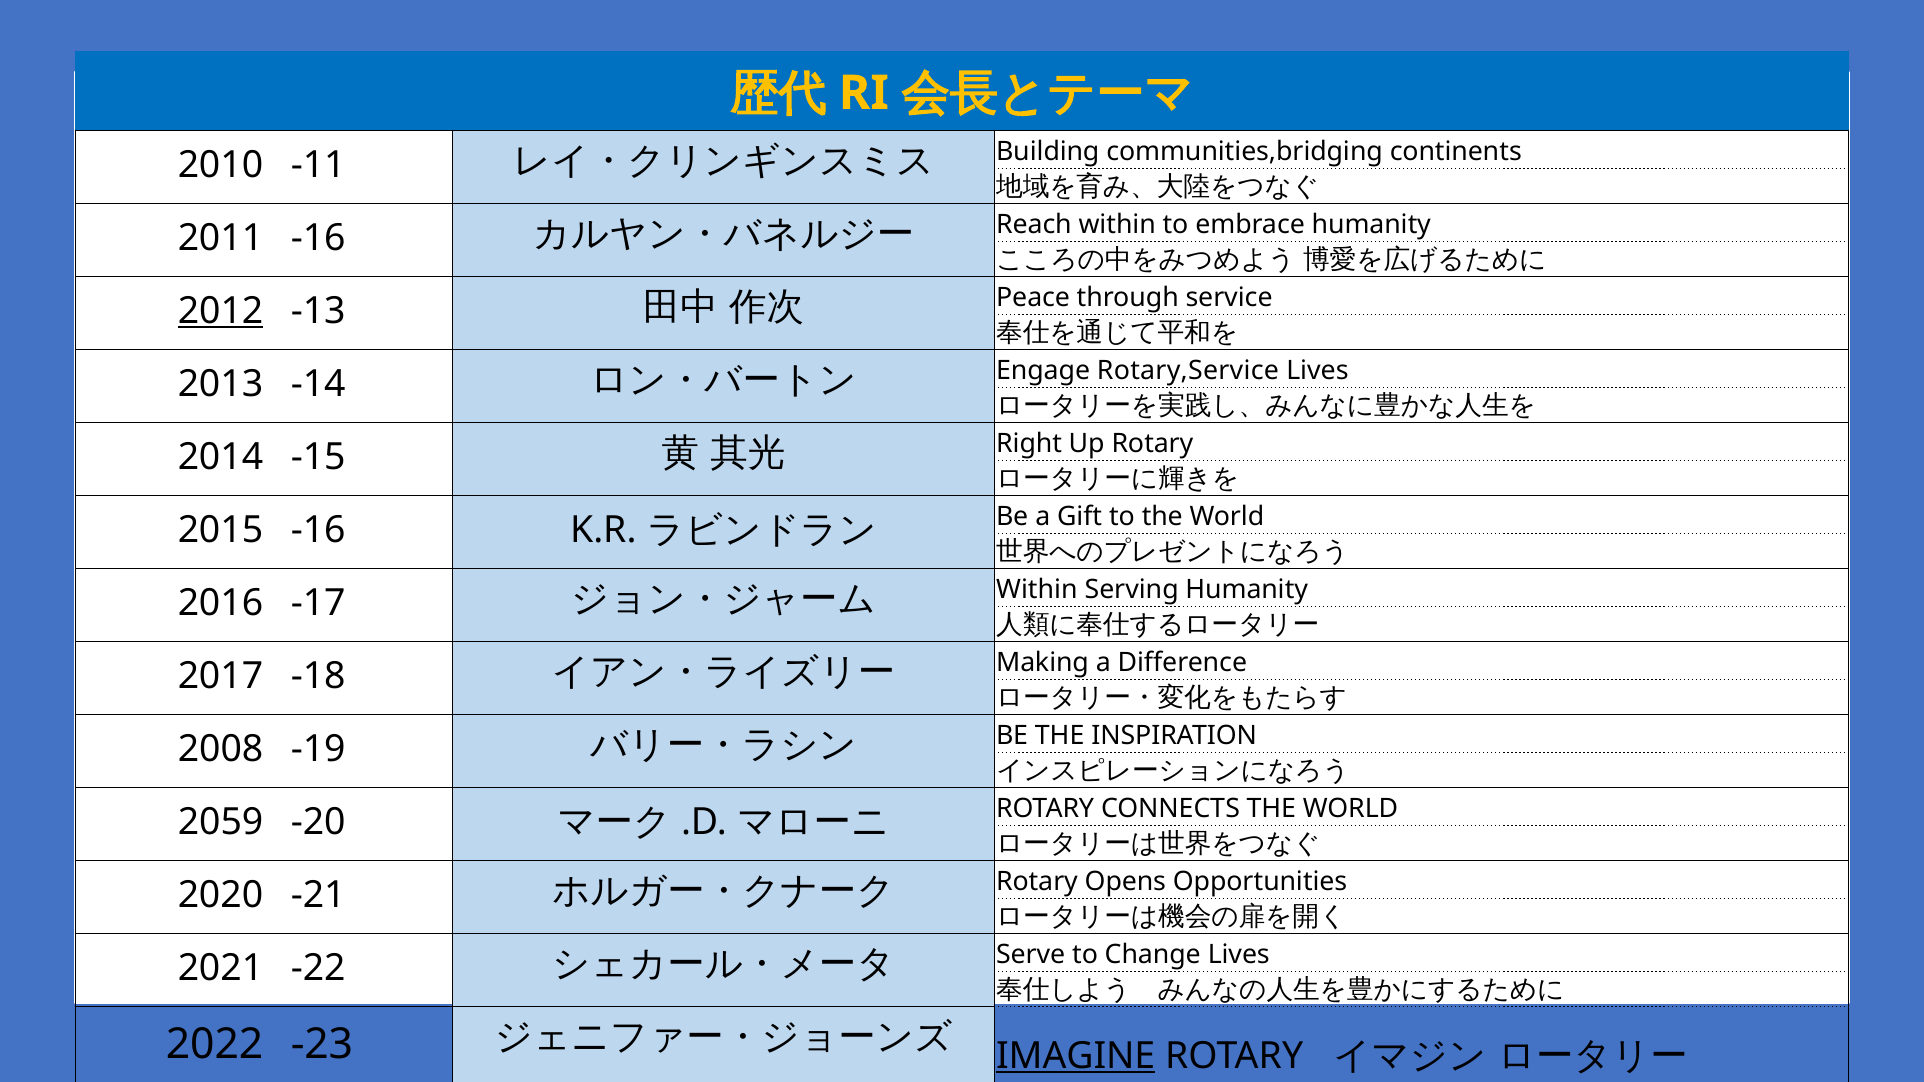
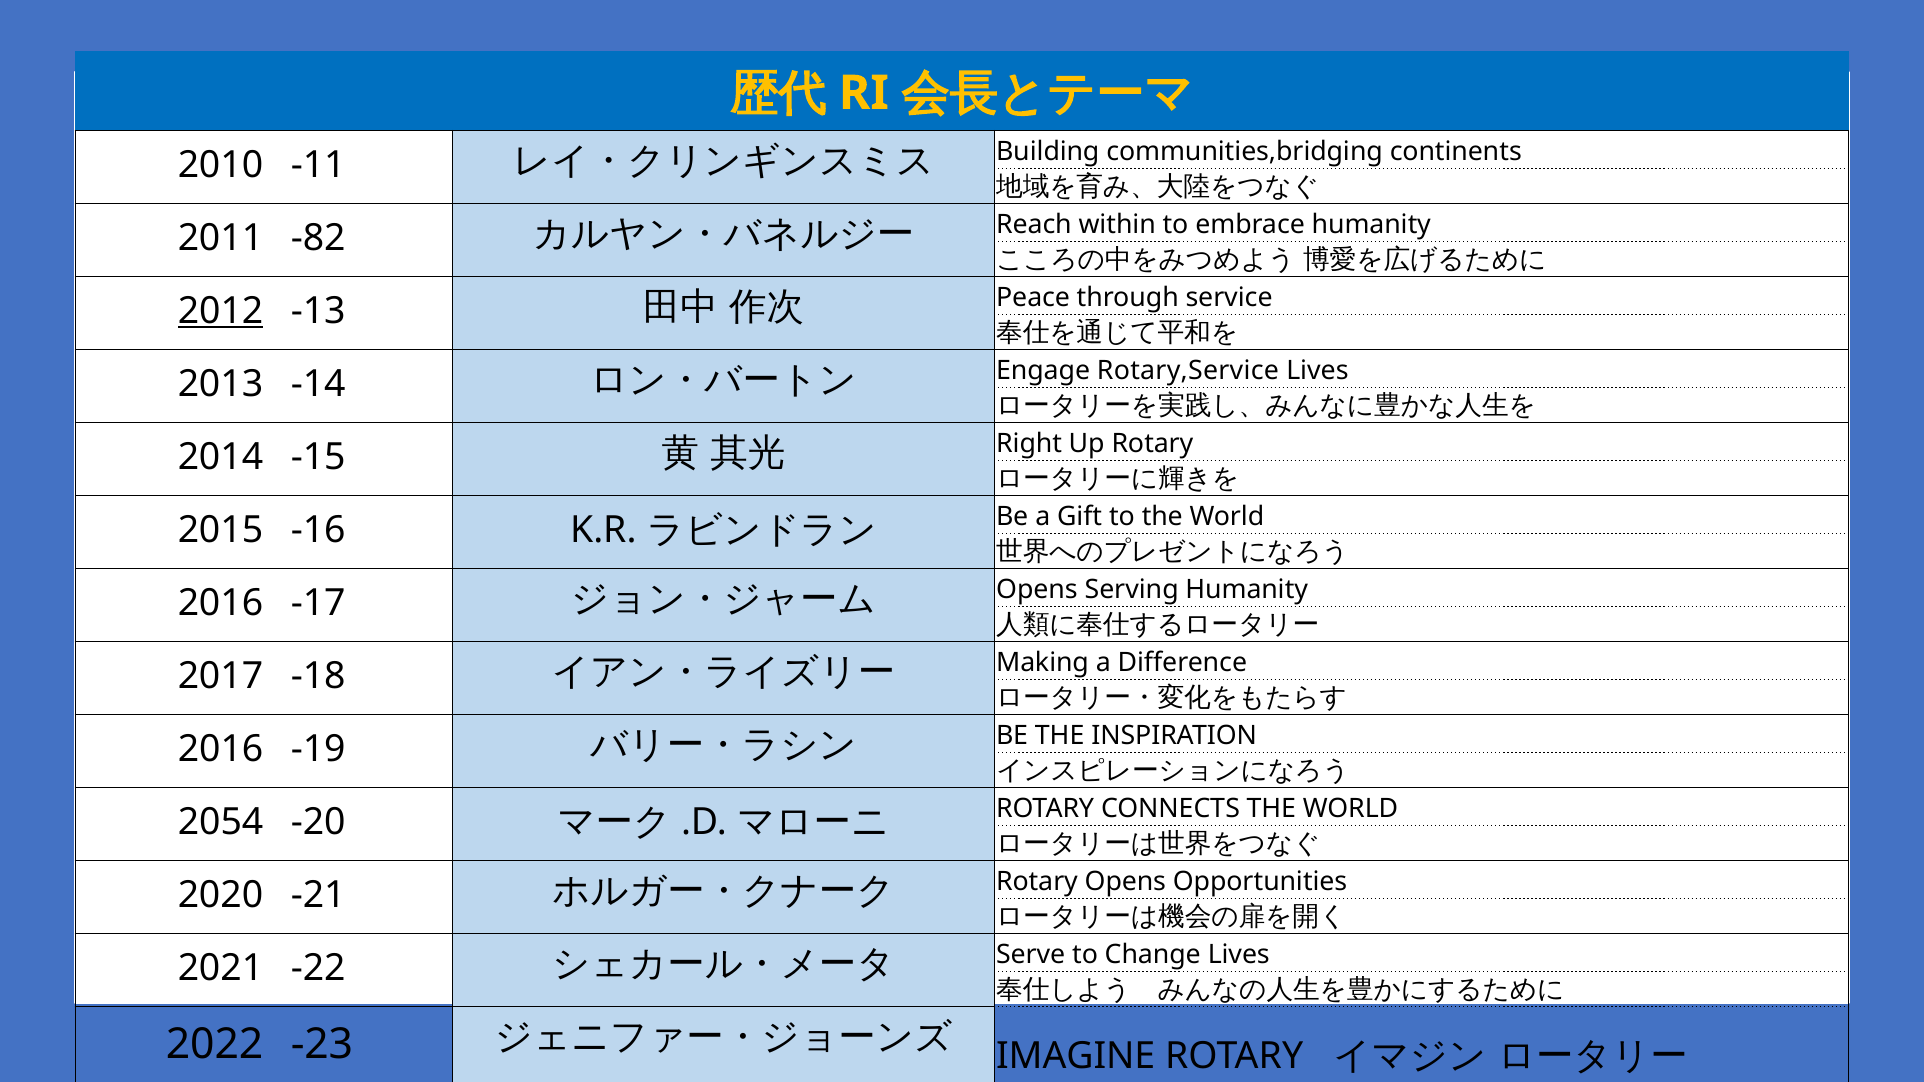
2011 -16: -16 -> -82
Within at (1037, 590): Within -> Opens
2008 at (221, 749): 2008 -> 2016
2059: 2059 -> 2054
IMAGINE underline: present -> none
